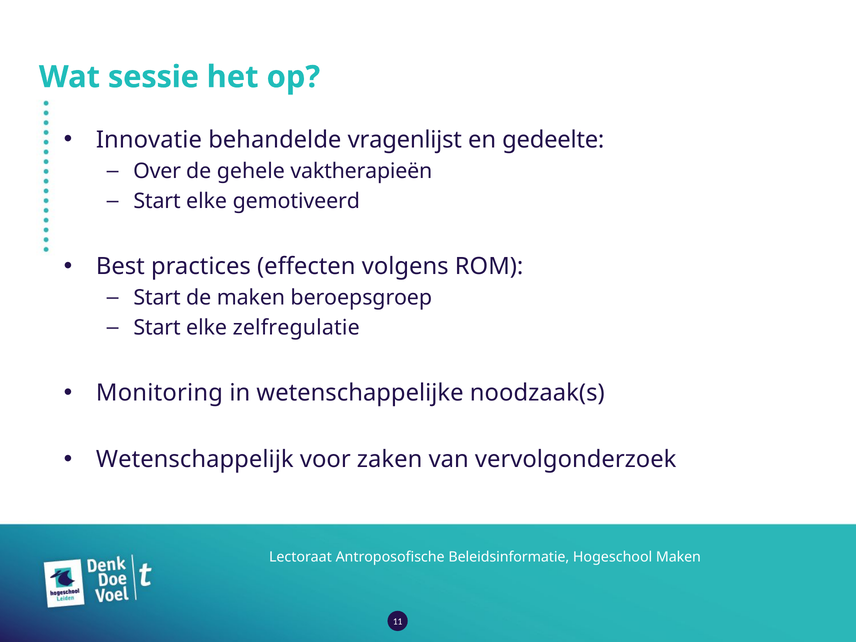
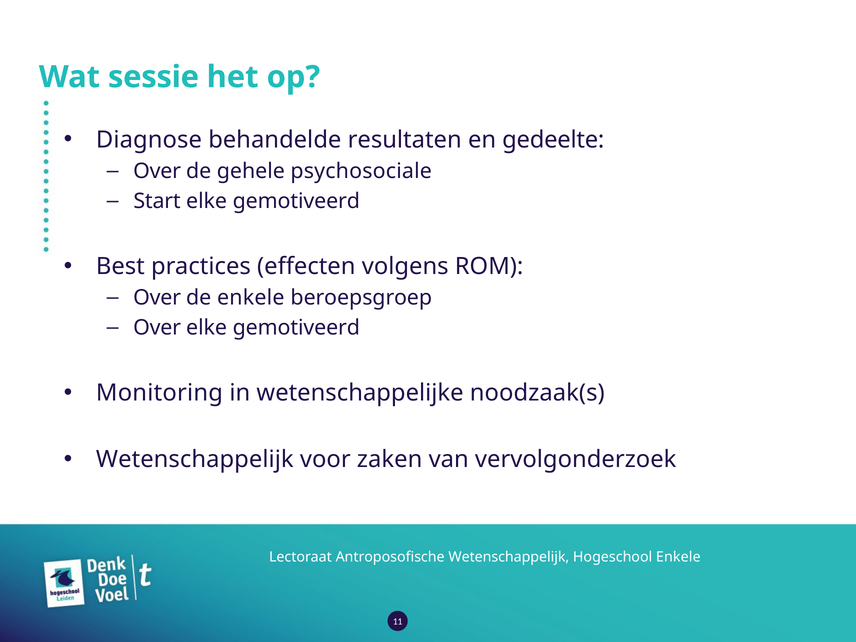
Innovatie: Innovatie -> Diagnose
vragenlijst: vragenlijst -> resultaten
vaktherapieën: vaktherapieën -> psychosociale
Start at (157, 298): Start -> Over
de maken: maken -> enkele
Start at (157, 328): Start -> Over
zelfregulatie at (296, 328): zelfregulatie -> gemotiveerd
Antroposofische Beleidsinformatie: Beleidsinformatie -> Wetenschappelijk
Hogeschool Maken: Maken -> Enkele
